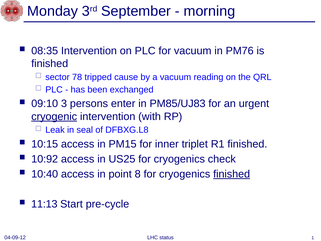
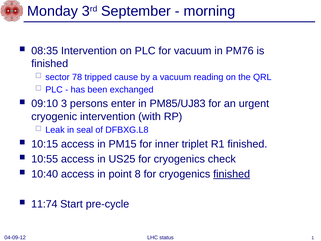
cryogenic underline: present -> none
10:92: 10:92 -> 10:55
11:13: 11:13 -> 11:74
